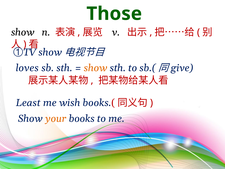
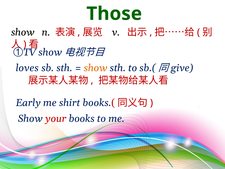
Least: Least -> Early
wish: wish -> shirt
your colour: orange -> red
